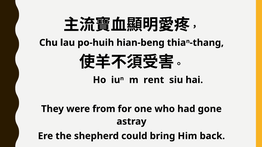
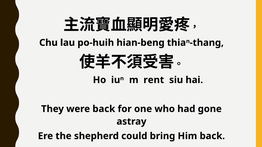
were from: from -> back
